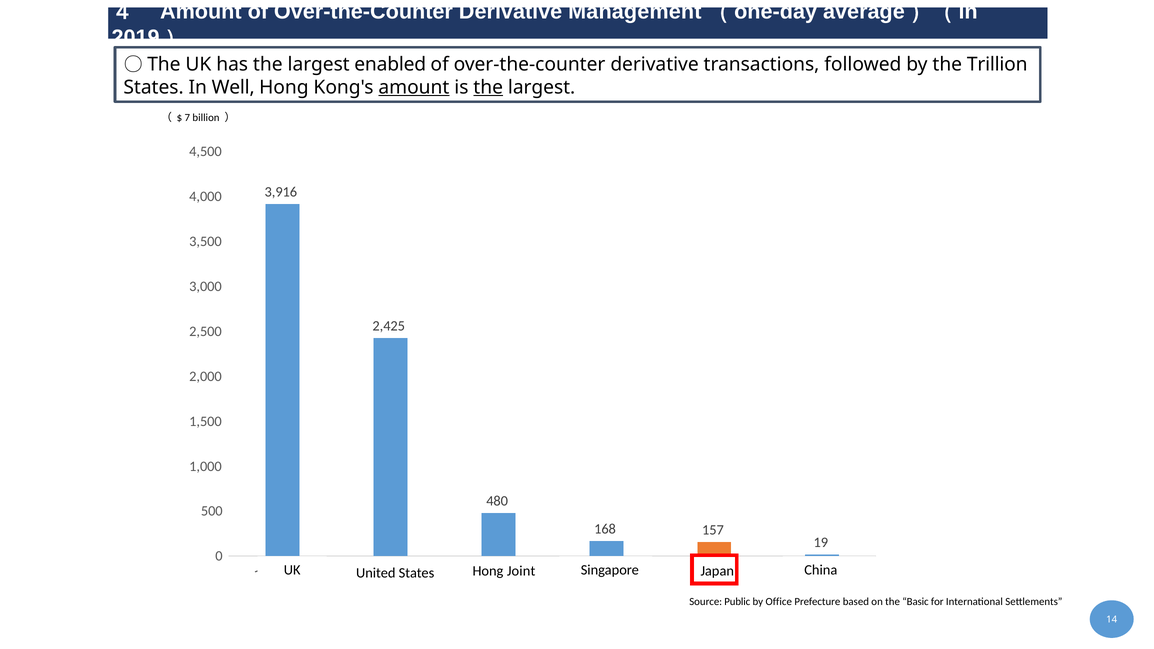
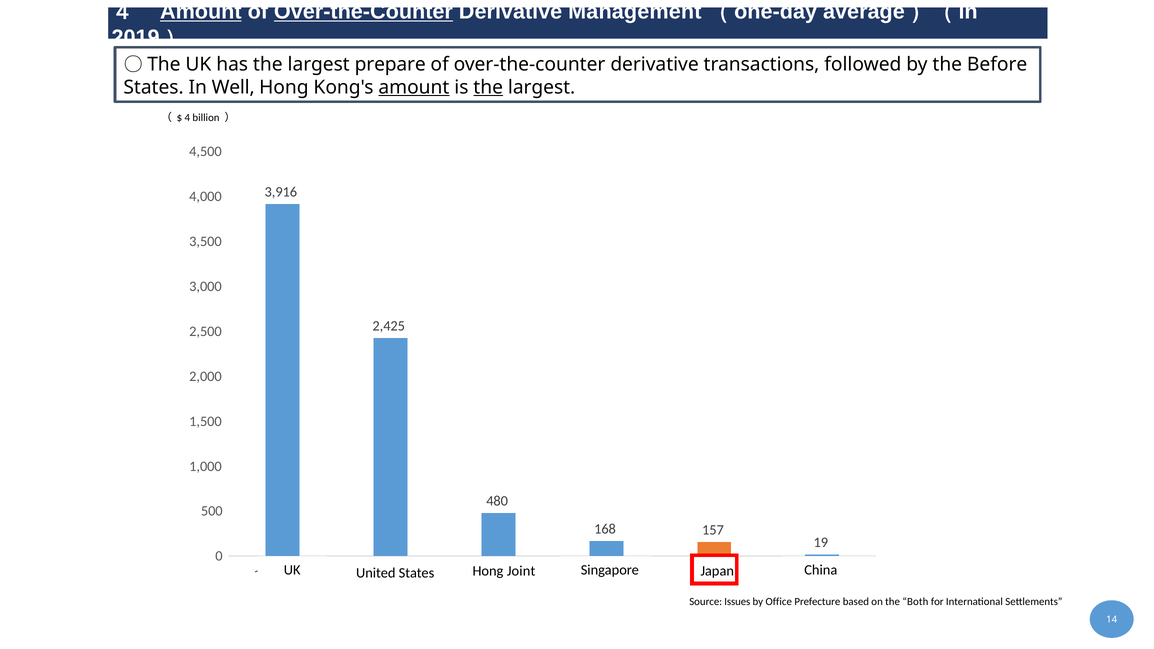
Amount at (201, 12) underline: none -> present
Over-the-Counter at (363, 12) underline: none -> present
enabled: enabled -> prepare
Trillion: Trillion -> Before
7: 7 -> 4
Public: Public -> Issues
Basic: Basic -> Both
